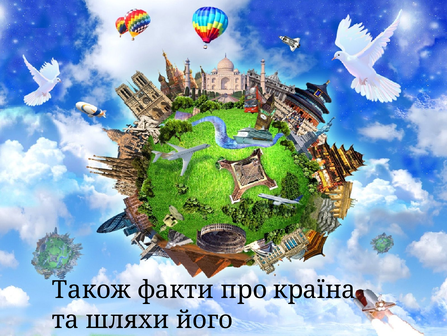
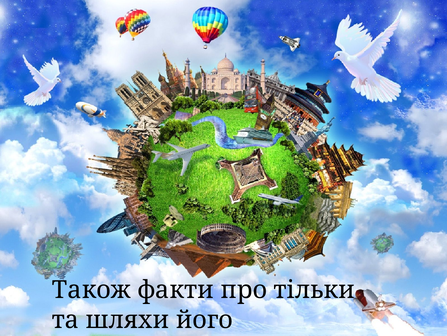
країна: країна -> тільки
